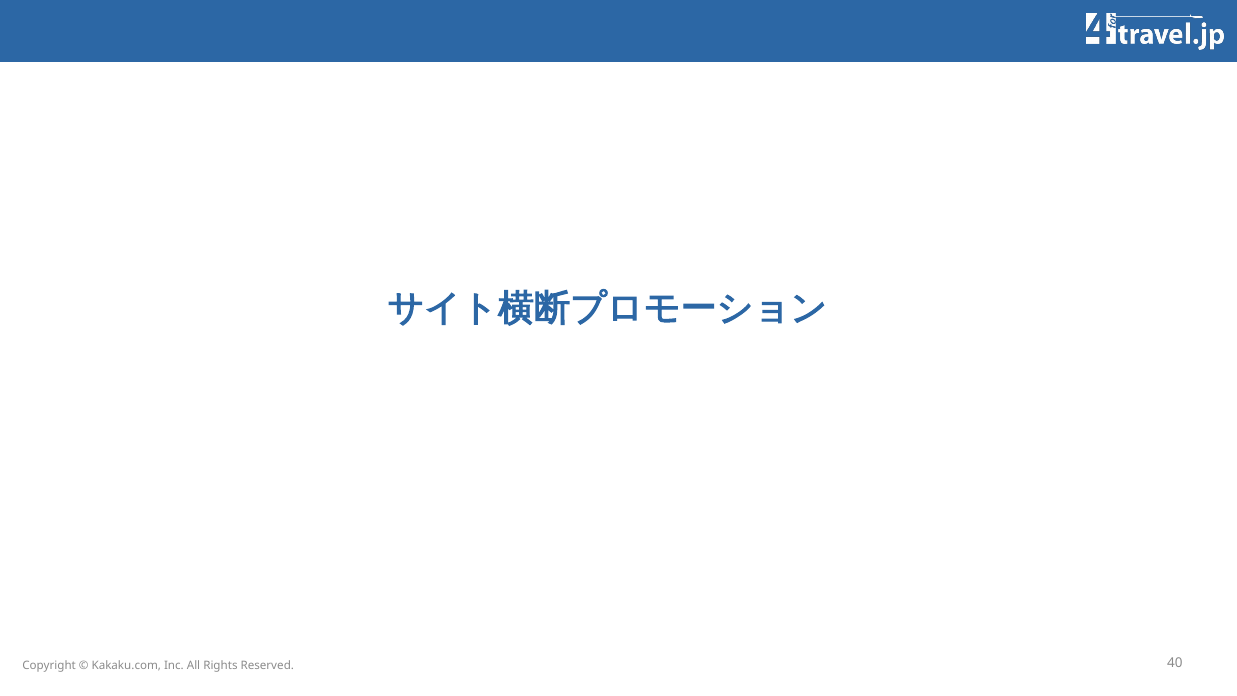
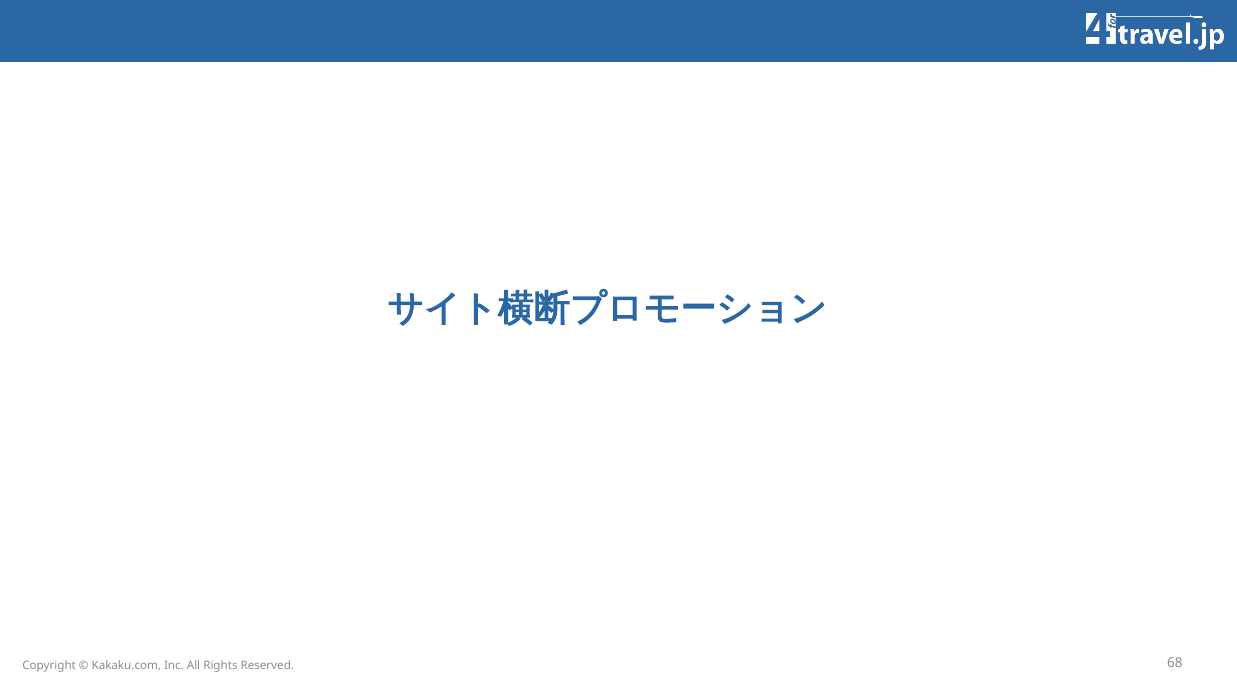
40: 40 -> 68
